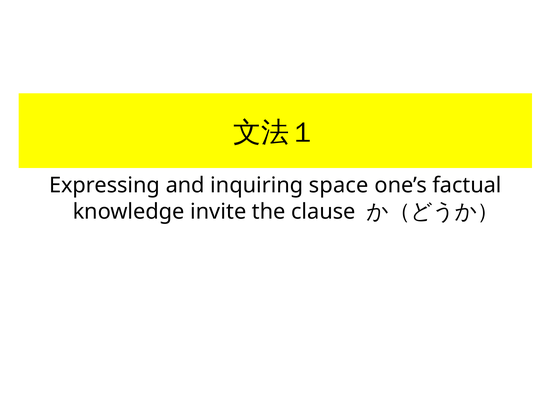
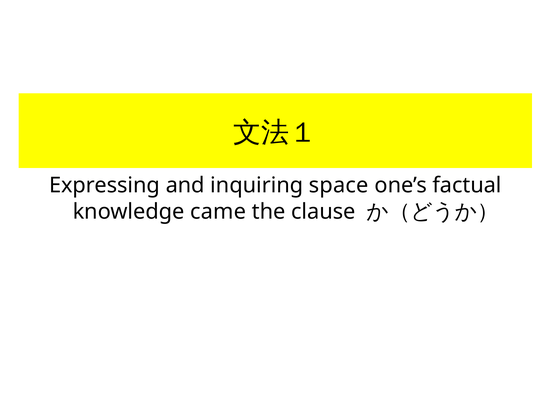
invite: invite -> came
